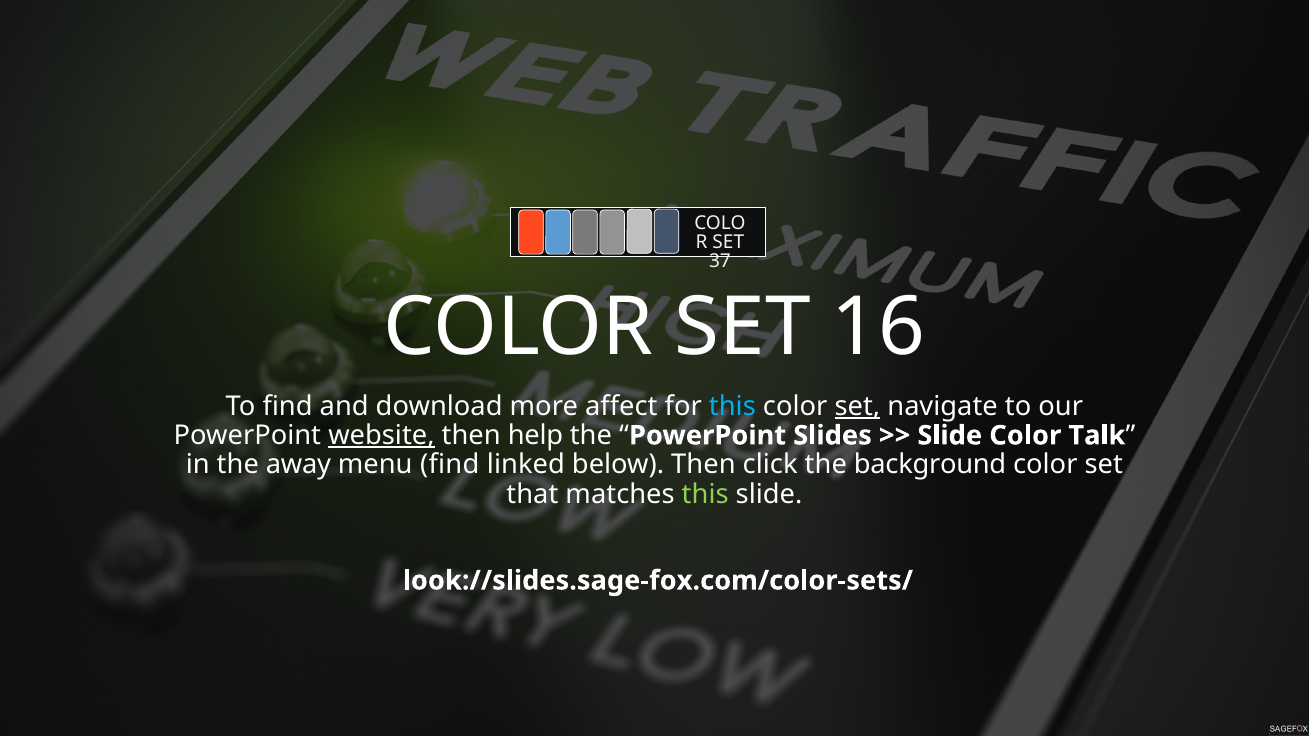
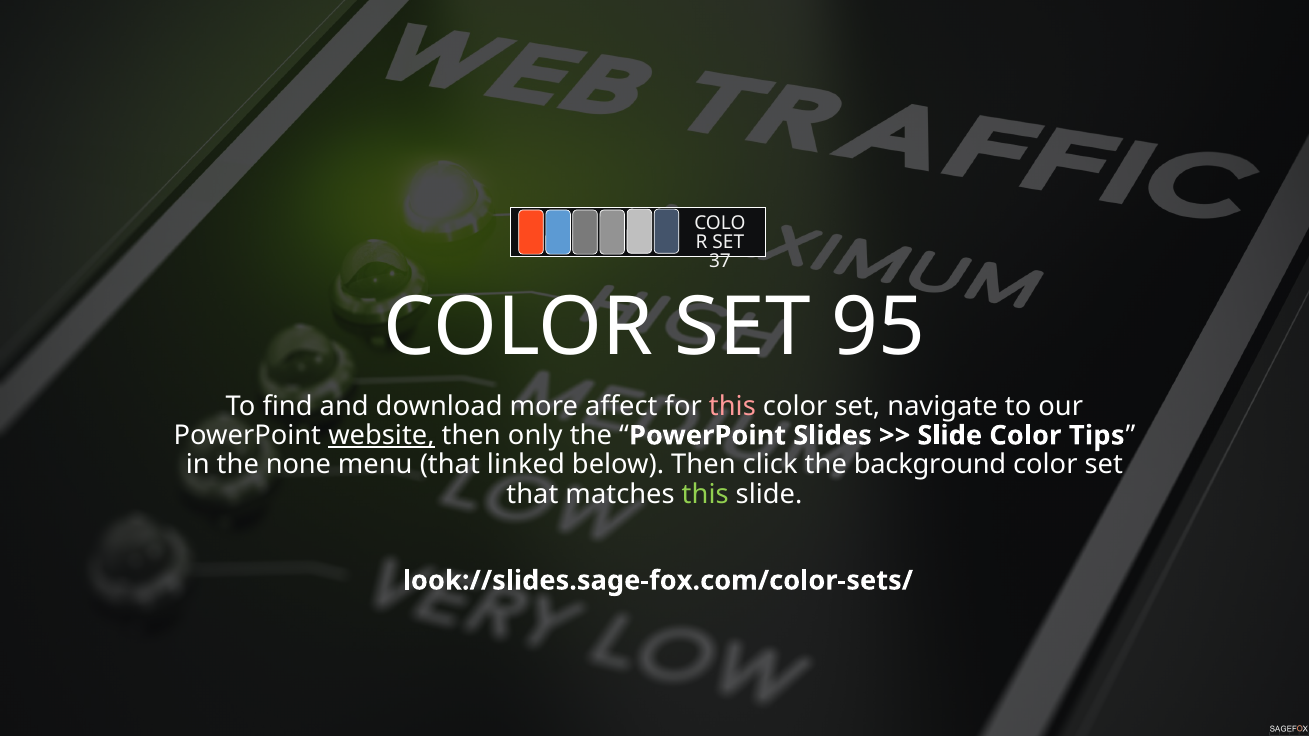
16: 16 -> 95
this at (732, 406) colour: light blue -> pink
set at (857, 406) underline: present -> none
help: help -> only
Talk: Talk -> Tips
away: away -> none
menu find: find -> that
